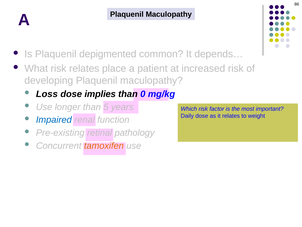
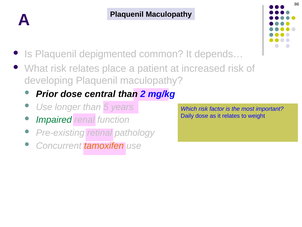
Loss: Loss -> Prior
implies: implies -> central
0: 0 -> 2
Impaired colour: blue -> green
